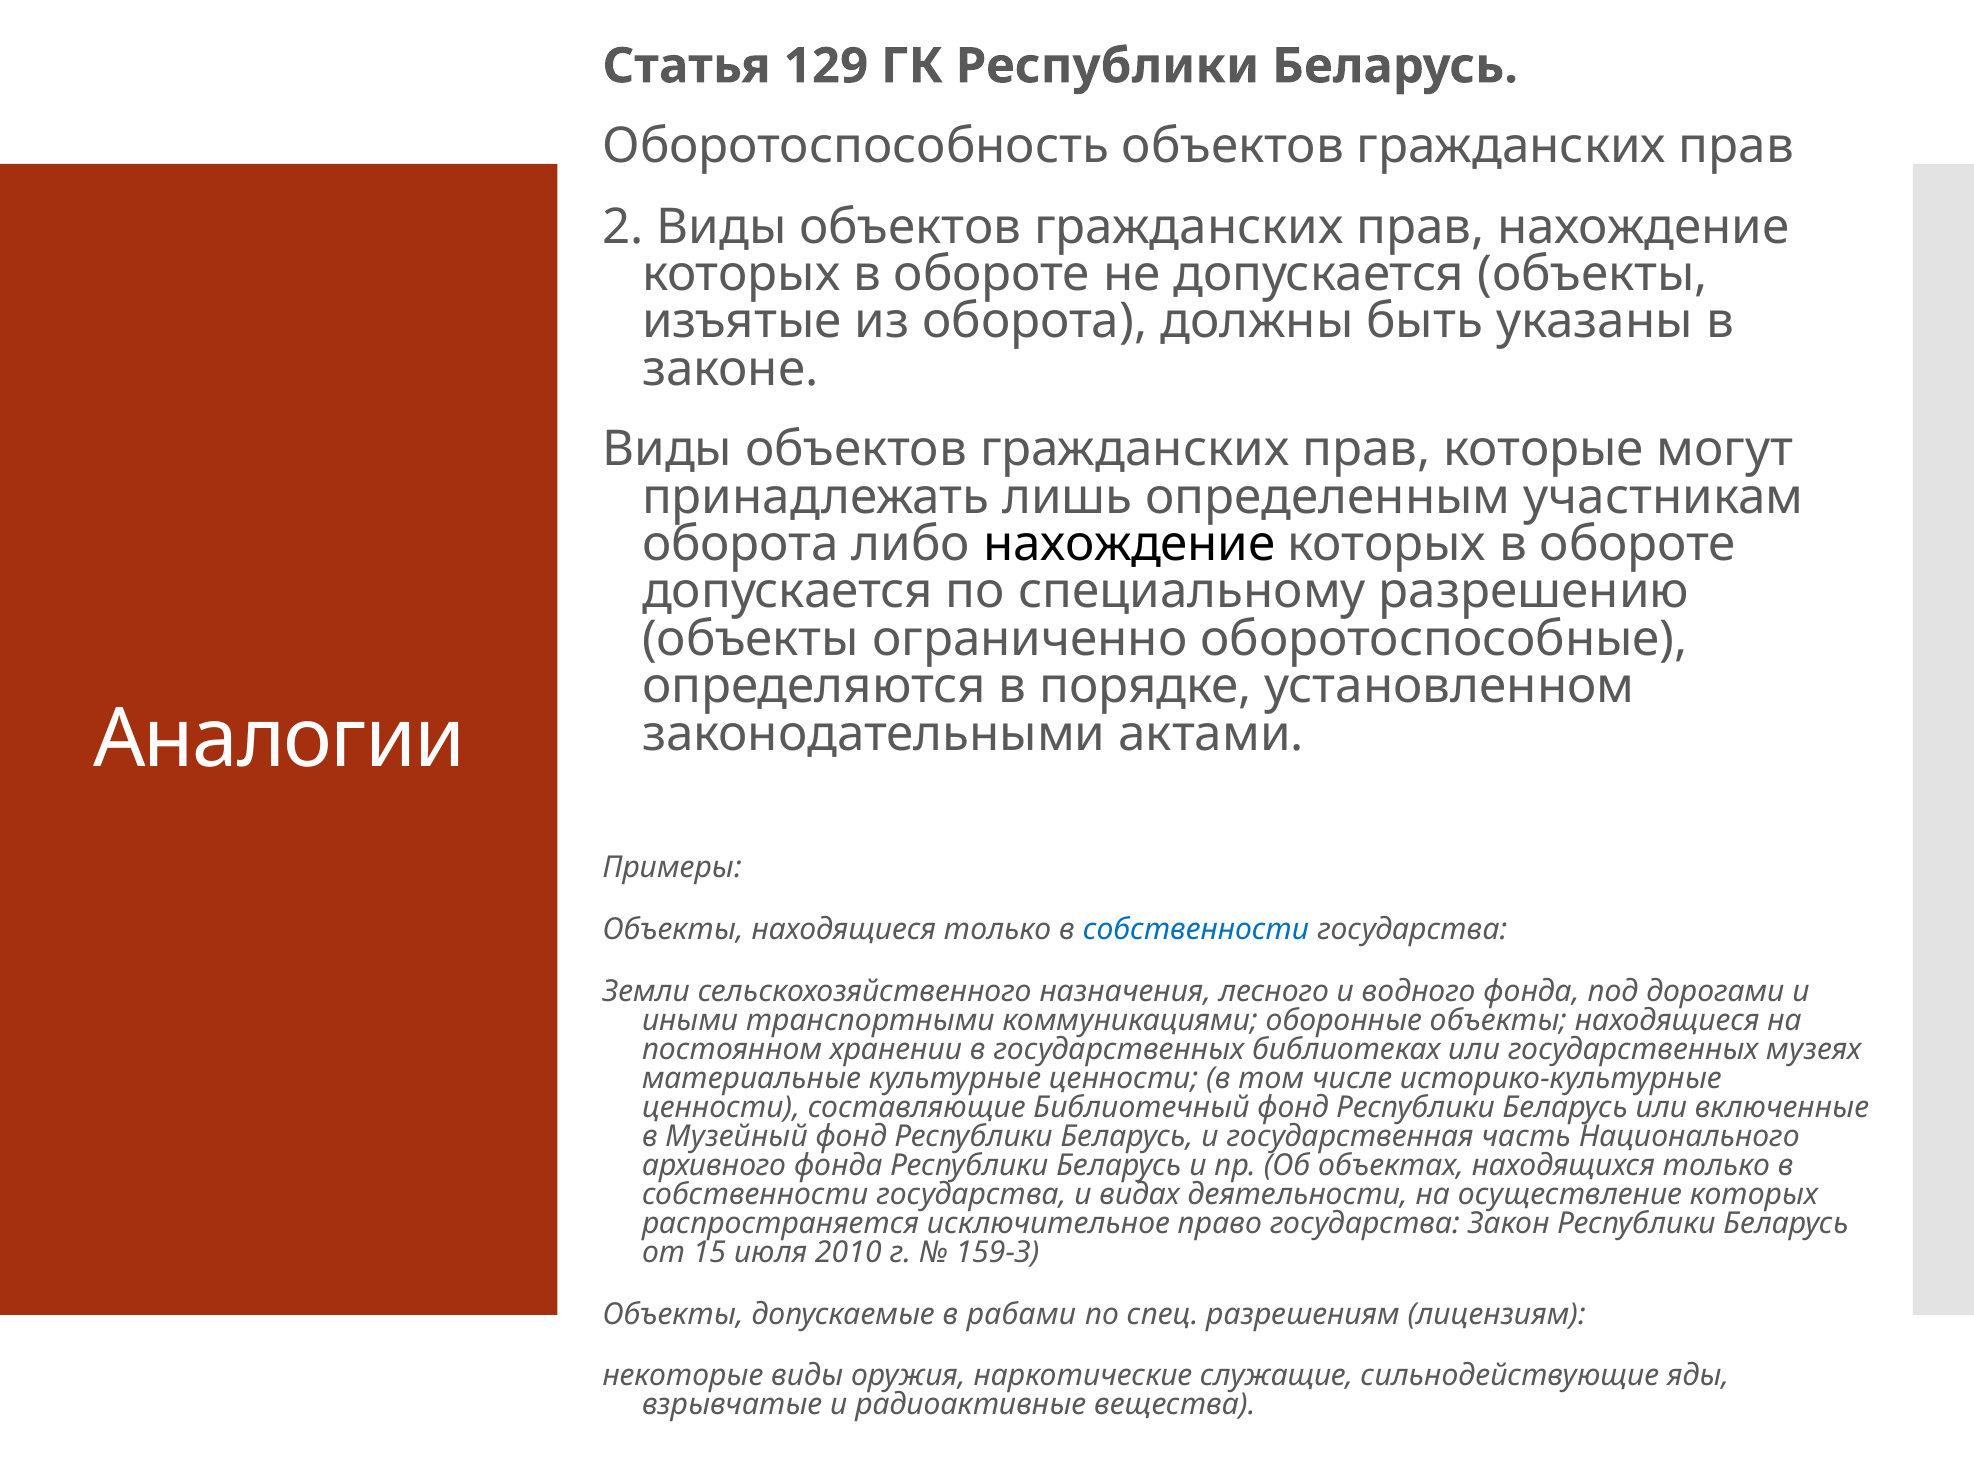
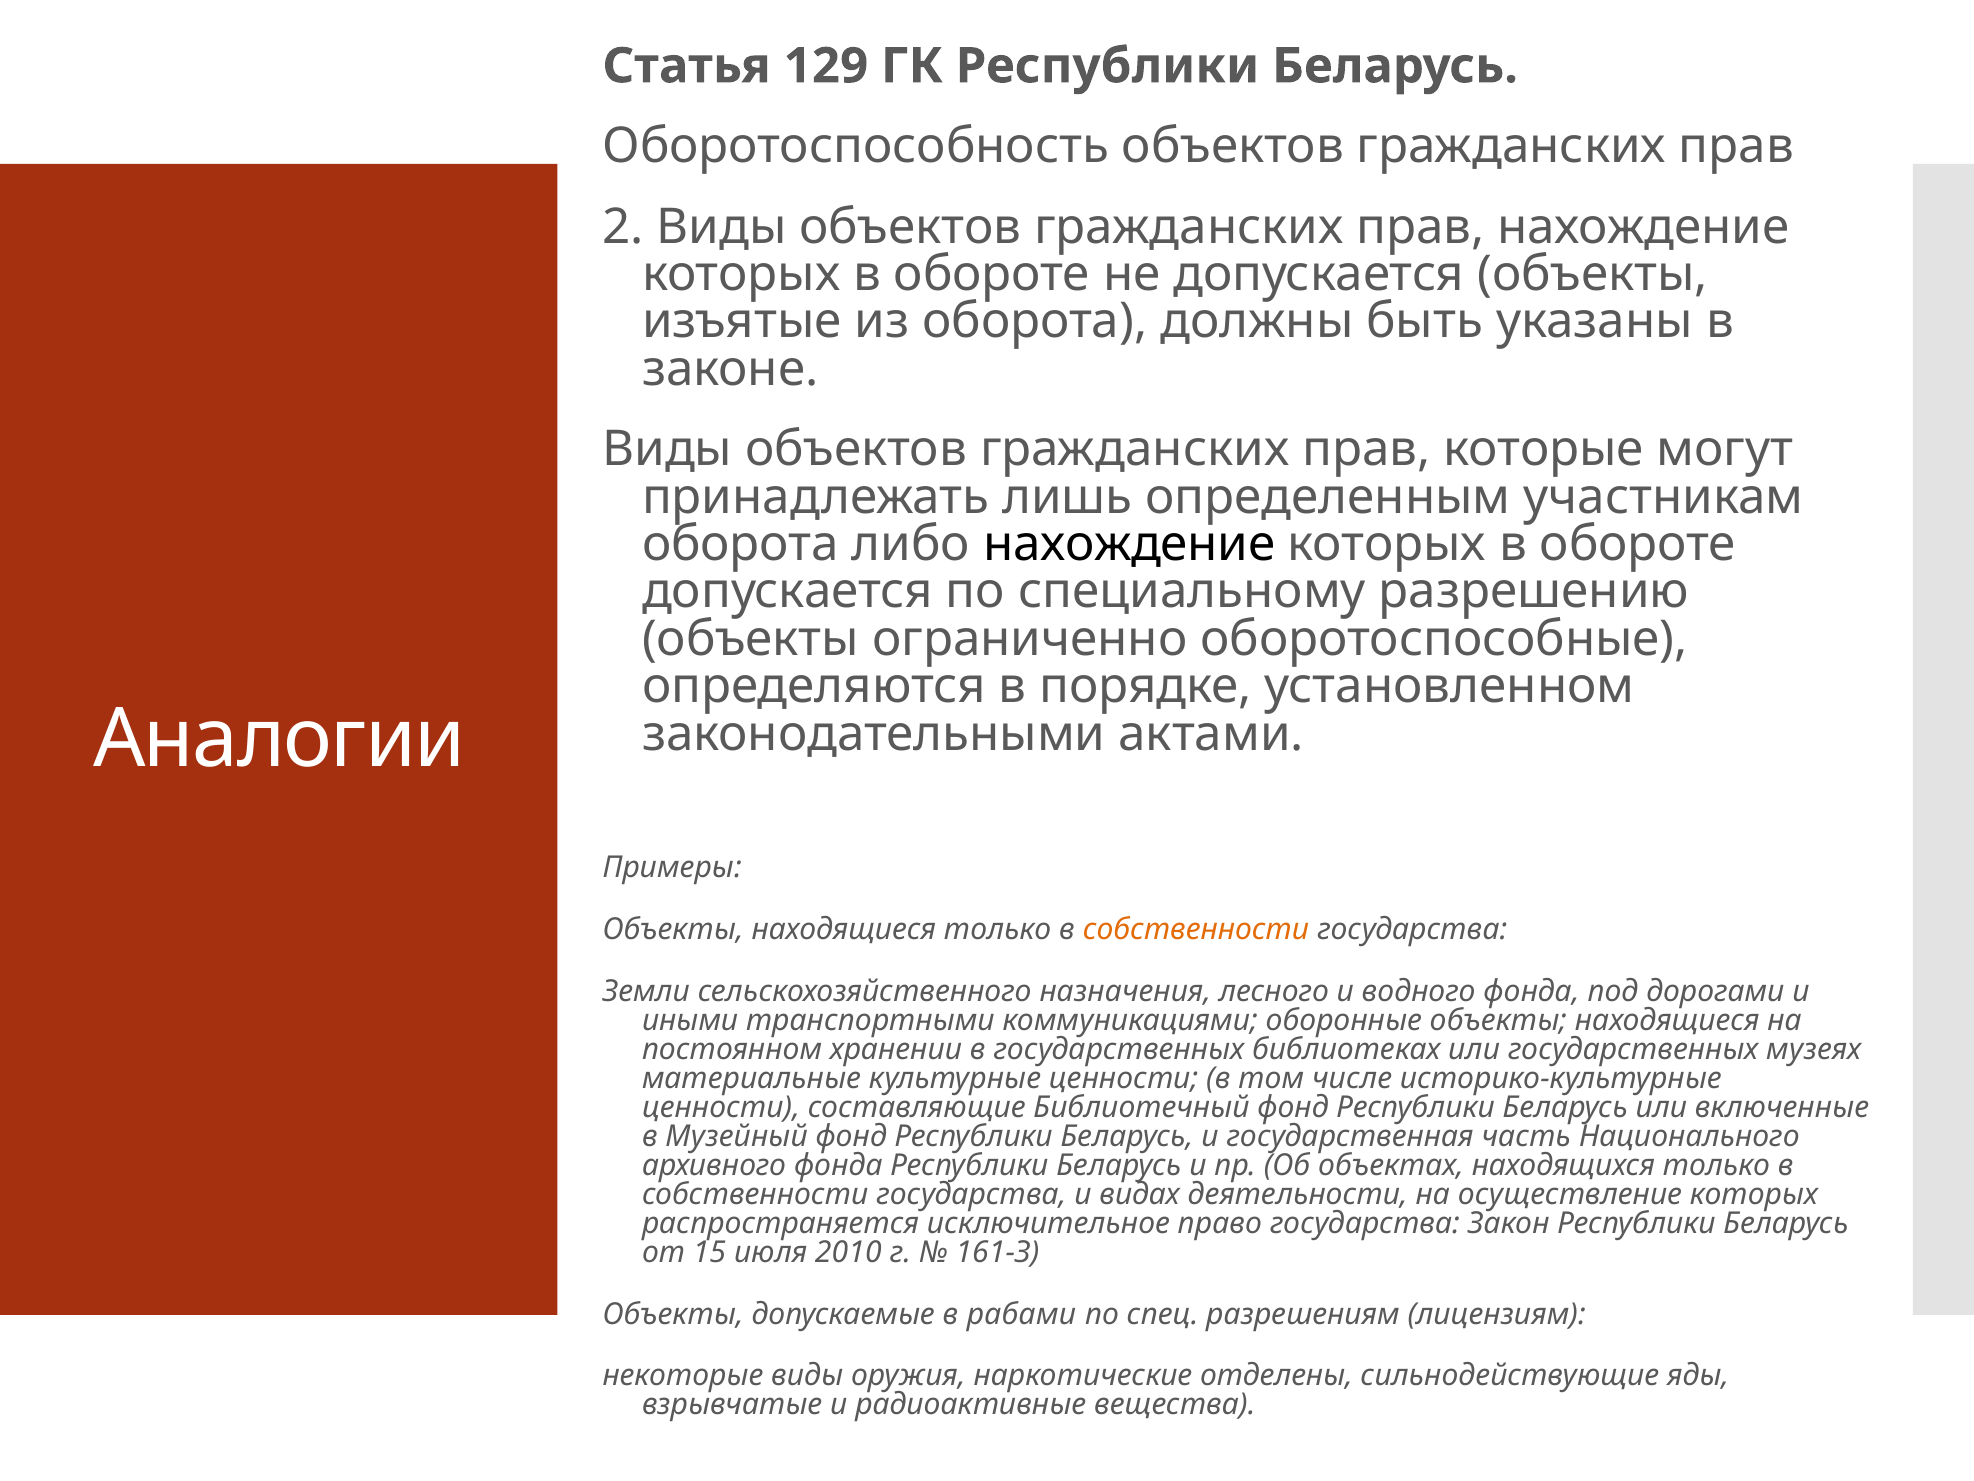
собственности at (1196, 929) colour: blue -> orange
159-З: 159-З -> 161-З
служащие: служащие -> отделены
